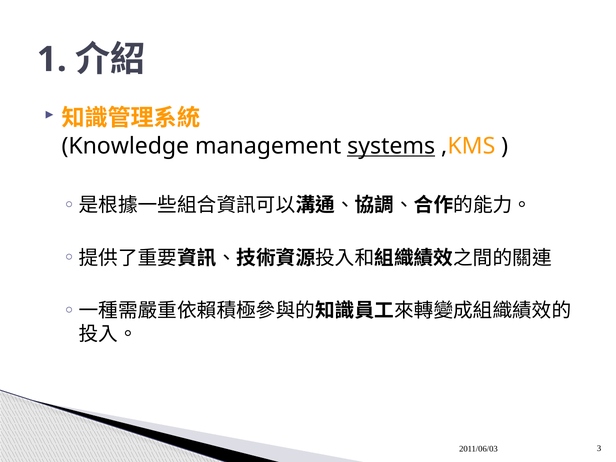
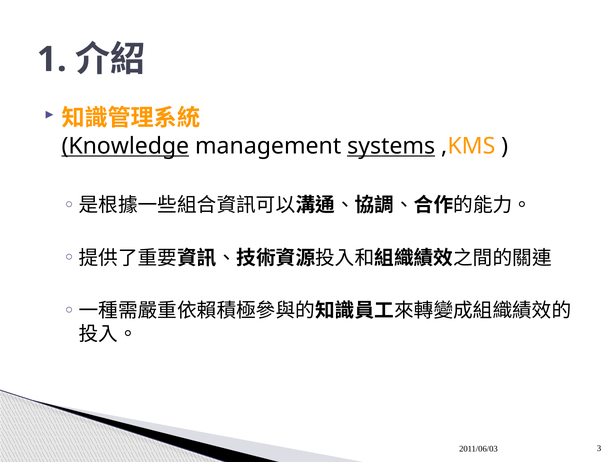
Knowledge underline: none -> present
